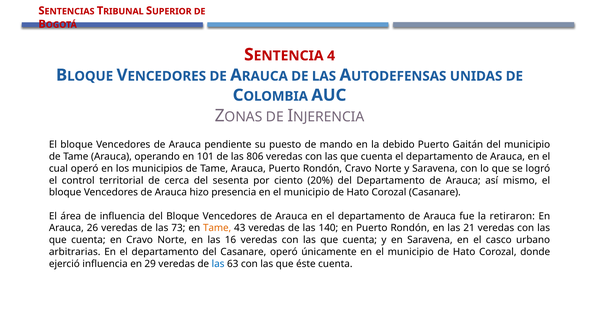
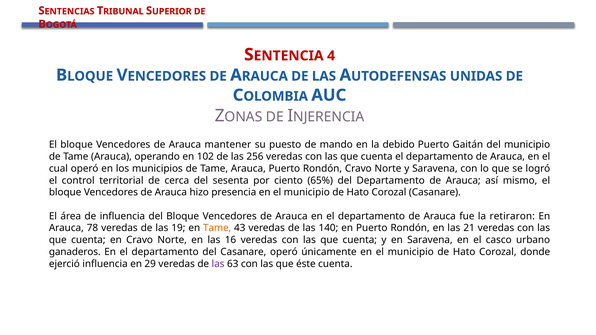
pendiente: pendiente -> mantener
101: 101 -> 102
806: 806 -> 256
20%: 20% -> 65%
26: 26 -> 78
73: 73 -> 19
arbitrarias: arbitrarias -> ganaderos
las at (218, 264) colour: blue -> purple
